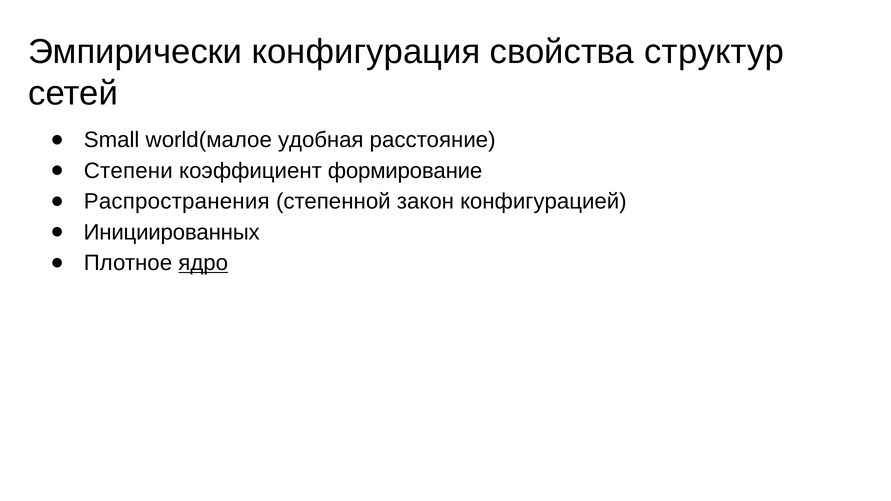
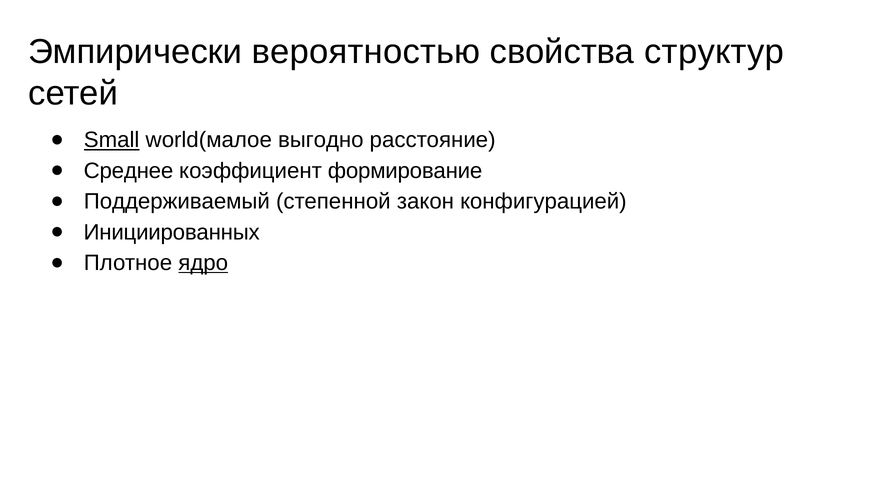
конфигурация: конфигурация -> вероятностью
Small underline: none -> present
удобная: удобная -> выгодно
Степени: Степени -> Среднее
Распространения: Распространения -> Поддерживаемый
